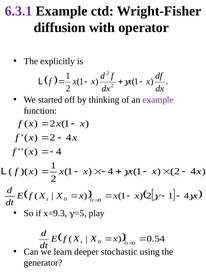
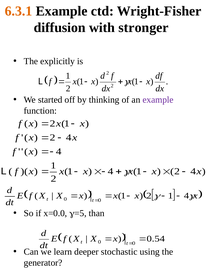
6.3.1 colour: purple -> orange
operator: operator -> stronger
x=9.3: x=9.3 -> x=0.0
play: play -> than
